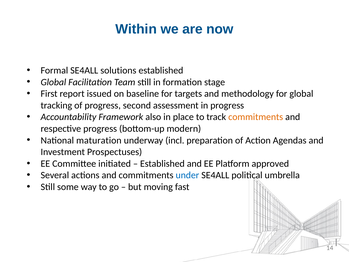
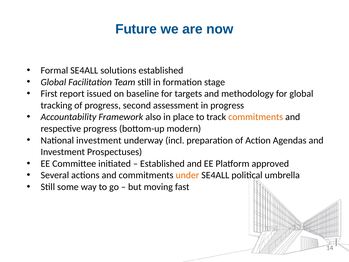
Within: Within -> Future
National maturation: maturation -> investment
under colour: blue -> orange
